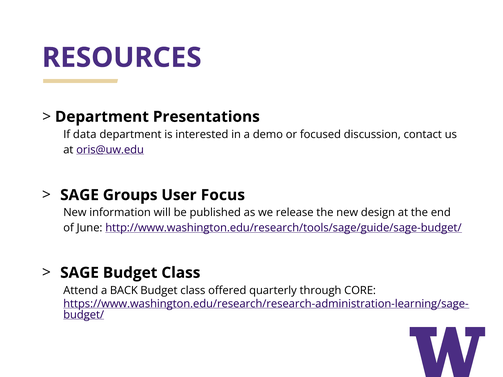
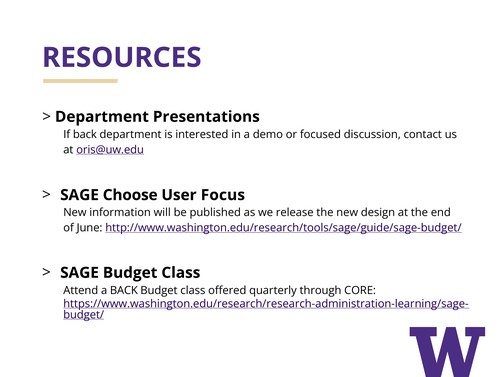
If data: data -> back
Groups: Groups -> Choose
